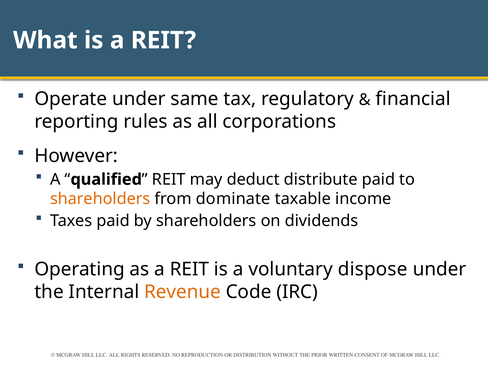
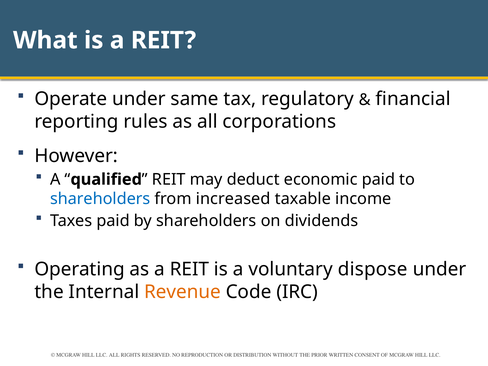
distribute: distribute -> economic
shareholders at (100, 199) colour: orange -> blue
dominate: dominate -> increased
